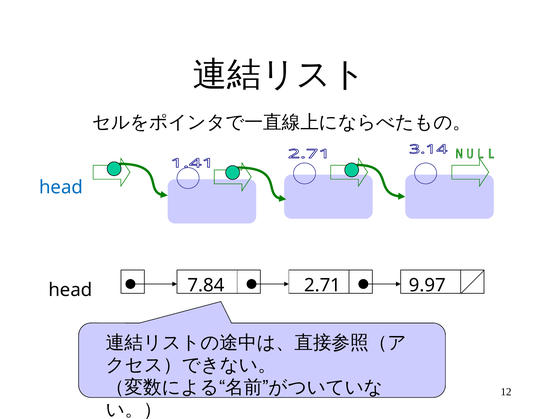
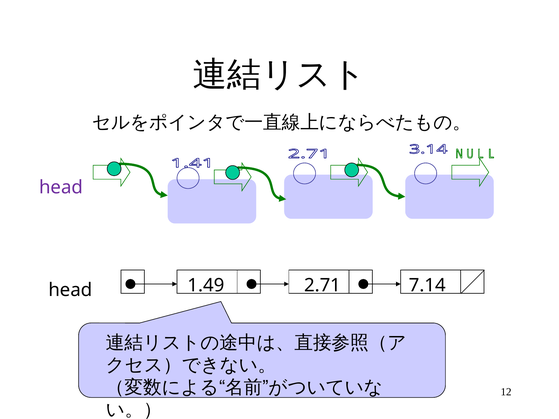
head at (61, 188) colour: blue -> purple
7.84: 7.84 -> 1.49
9.97: 9.97 -> 7.14
